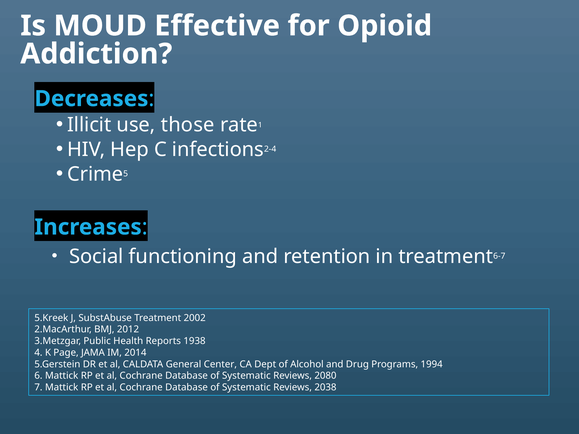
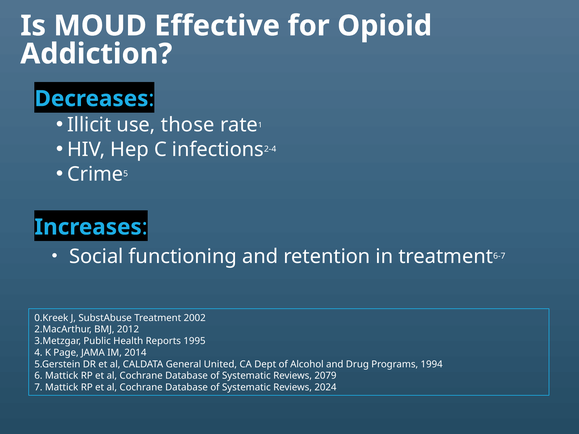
5.Kreek: 5.Kreek -> 0.Kreek
1938: 1938 -> 1995
Center: Center -> United
2080: 2080 -> 2079
2038: 2038 -> 2024
